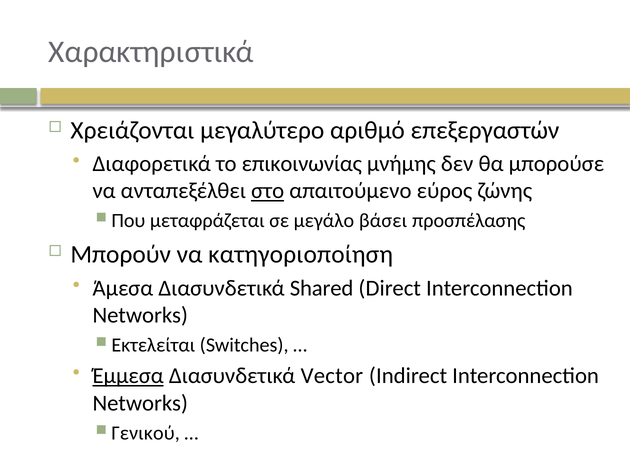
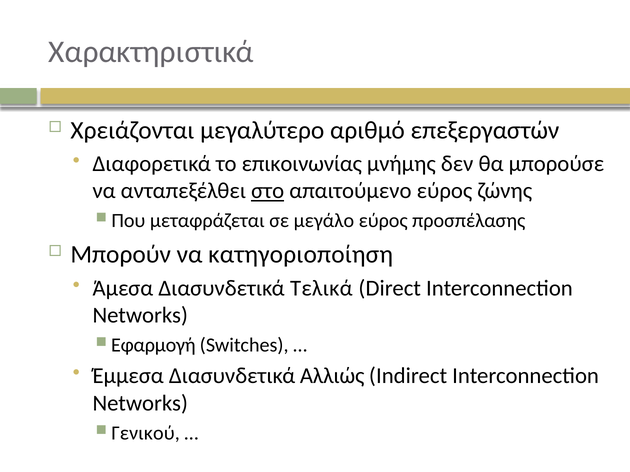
μεγάλο βάσει: βάσει -> εύρος
Shared: Shared -> Τελικά
Εκτελείται: Εκτελείται -> Εφαρμογή
Έμμεσα underline: present -> none
Vector: Vector -> Αλλιώς
